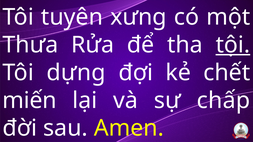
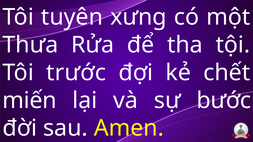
tội underline: present -> none
dựng: dựng -> trước
chấp: chấp -> bước
